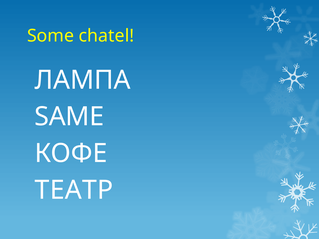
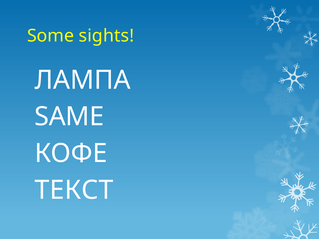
chatel: chatel -> sights
ТЕАТР: ТЕАТР -> ТЕКСТ
